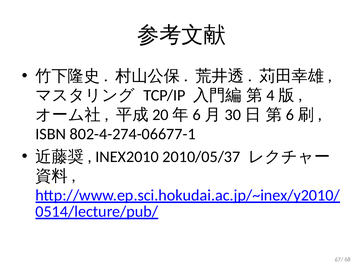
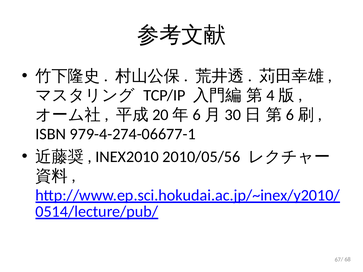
802-4-274-06677-1: 802-4-274-06677-1 -> 979-4-274-06677-1
2010/05/37: 2010/05/37 -> 2010/05/56
